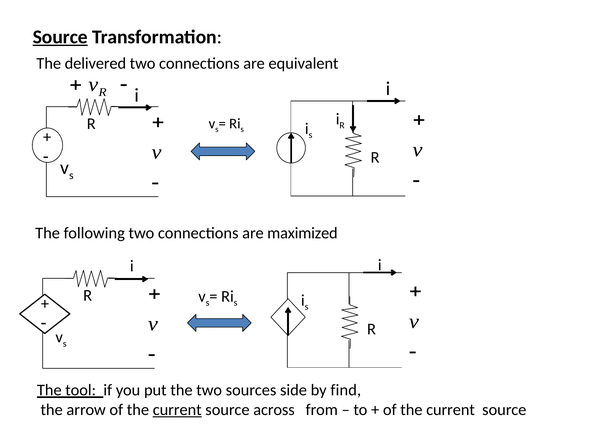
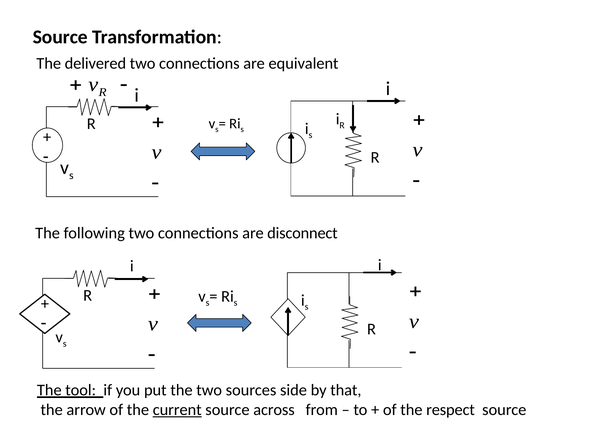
Source at (60, 37) underline: present -> none
maximized: maximized -> disconnect
find: find -> that
current at (450, 409): current -> respect
